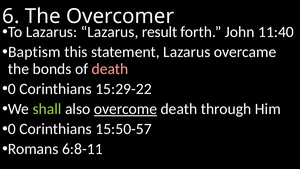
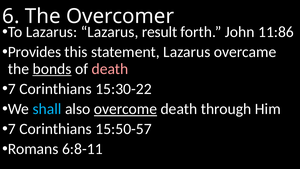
11:40: 11:40 -> 11:86
Baptism: Baptism -> Provides
bonds underline: none -> present
0 at (12, 89): 0 -> 7
15:29-22: 15:29-22 -> 15:30-22
shall colour: light green -> light blue
0 at (12, 129): 0 -> 7
